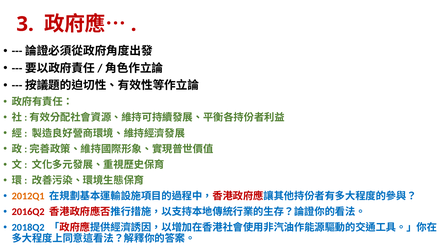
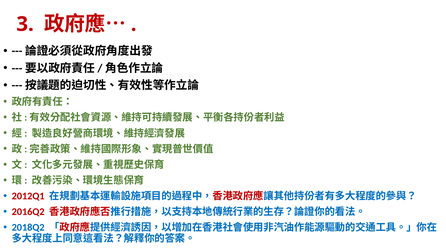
2012Q1 colour: orange -> red
